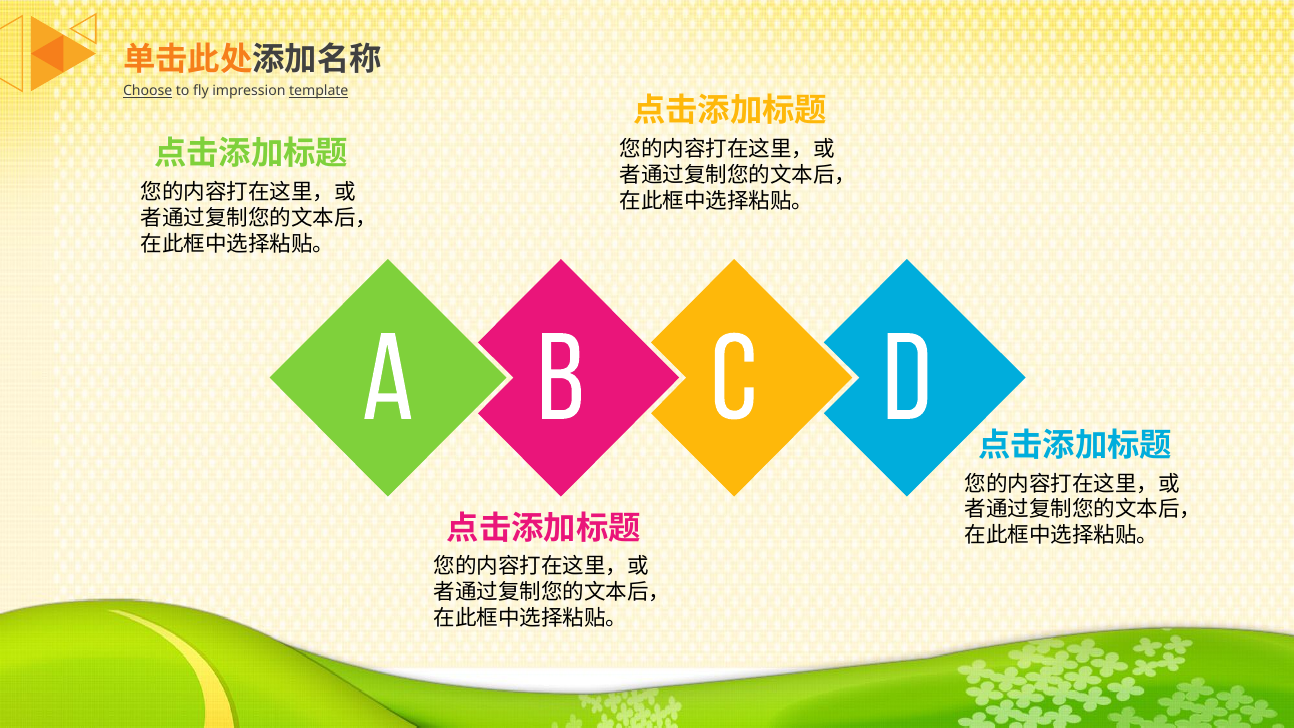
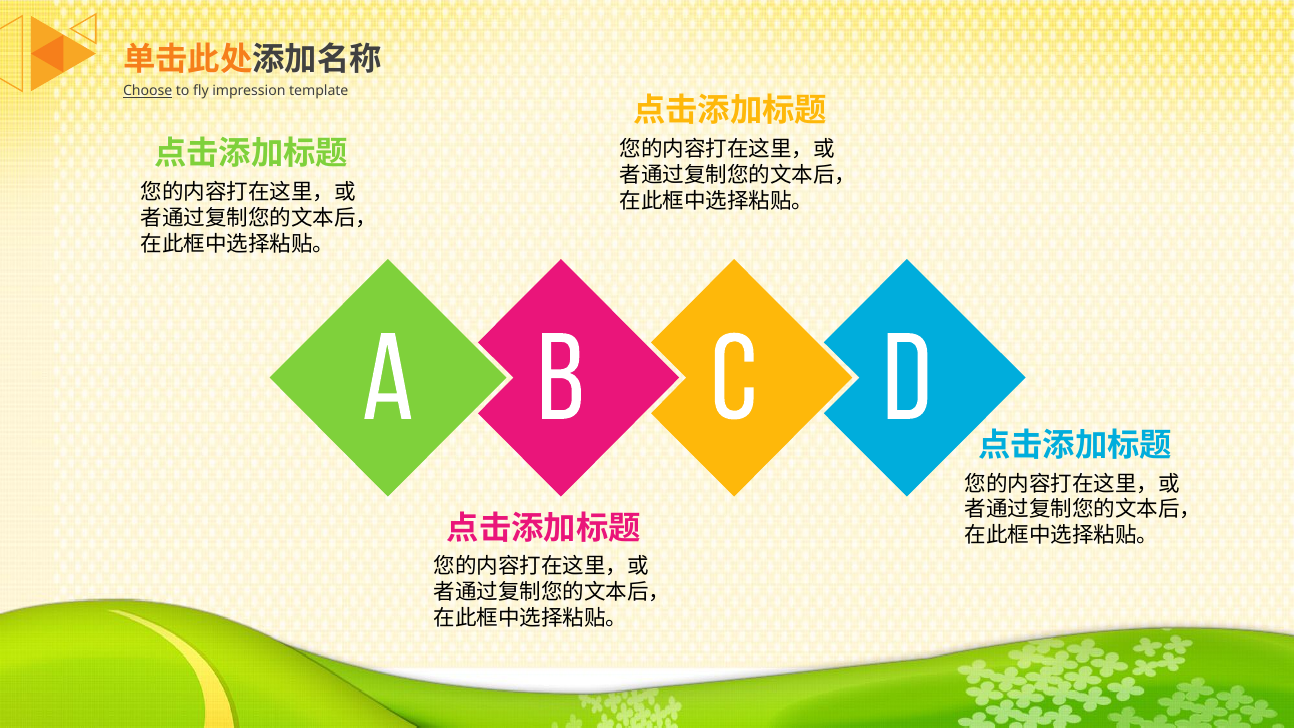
template underline: present -> none
